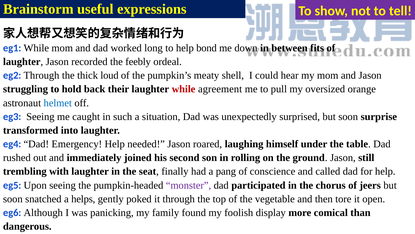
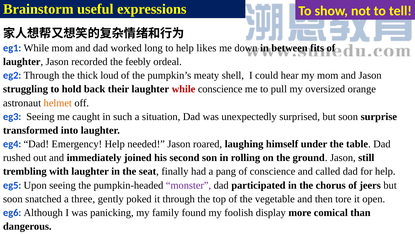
bond: bond -> likes
while agreement: agreement -> conscience
helmet colour: blue -> orange
helps: helps -> three
